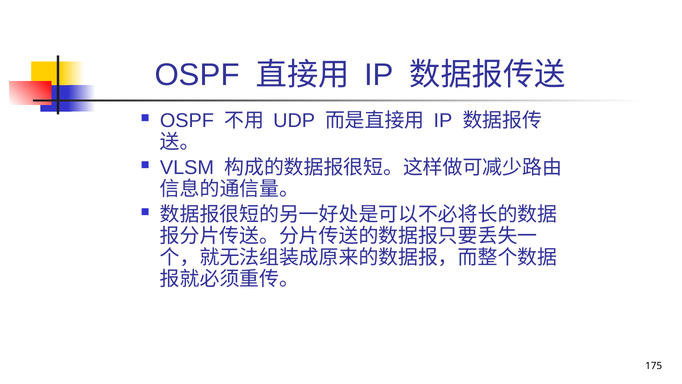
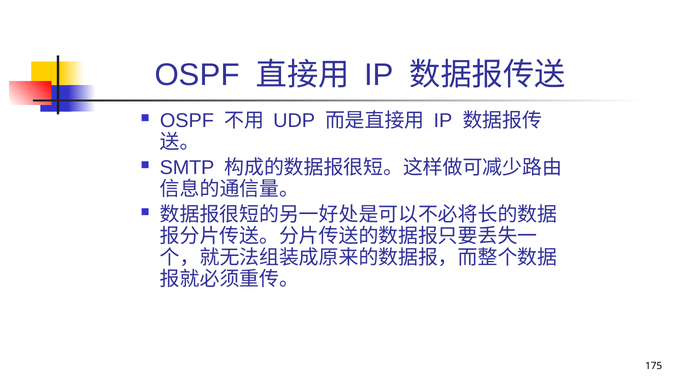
VLSM: VLSM -> SMTP
